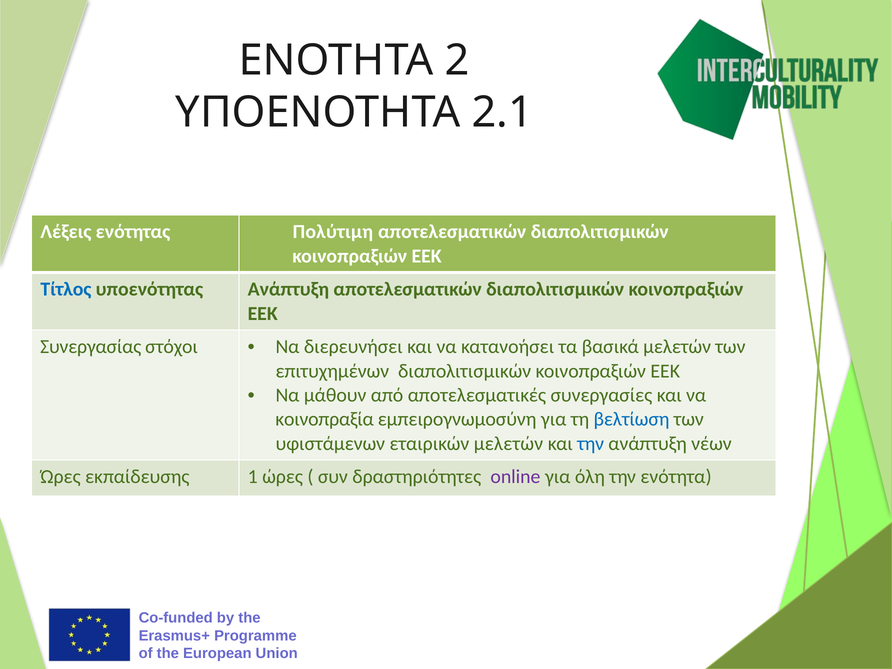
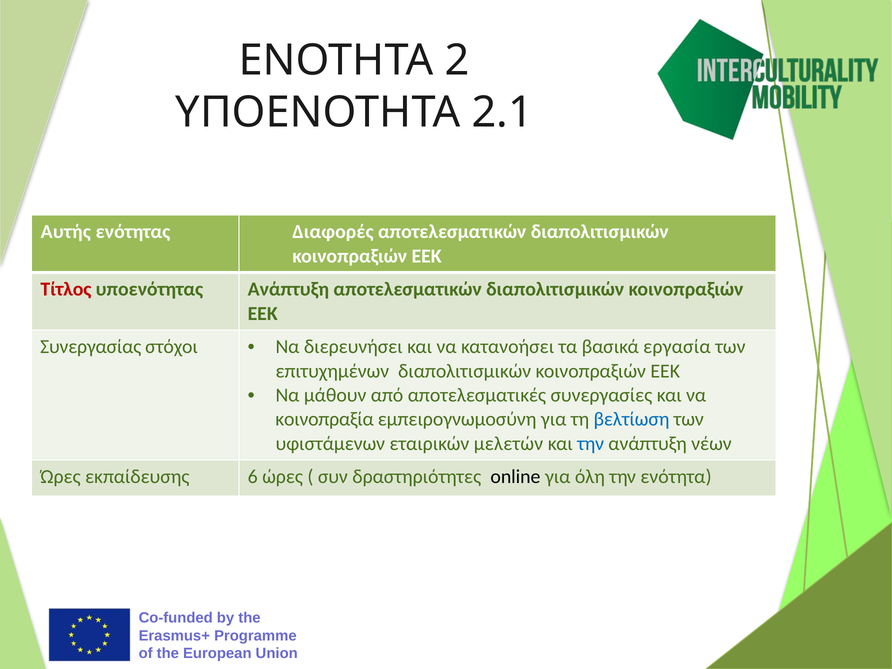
Λέξεις: Λέξεις -> Αυτής
Πολύτιμη: Πολύτιμη -> Διαφορές
Τίτλος colour: blue -> red
βασικά μελετών: μελετών -> εργασία
1: 1 -> 6
online colour: purple -> black
